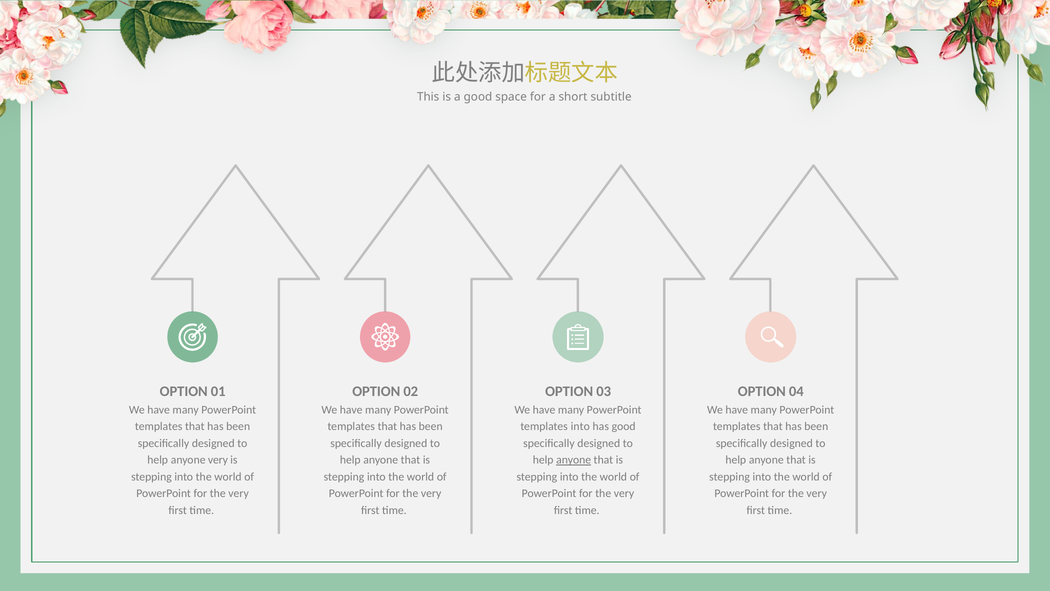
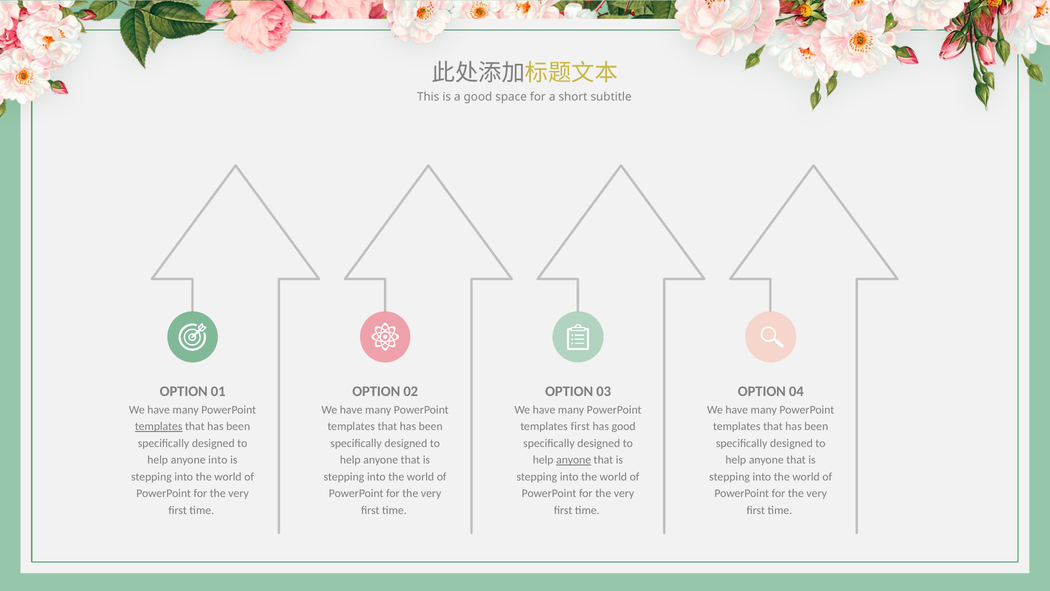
templates at (159, 426) underline: none -> present
templates into: into -> first
anyone very: very -> into
